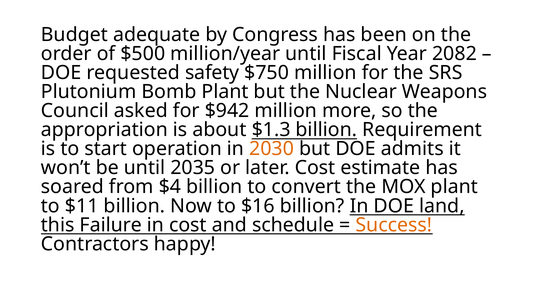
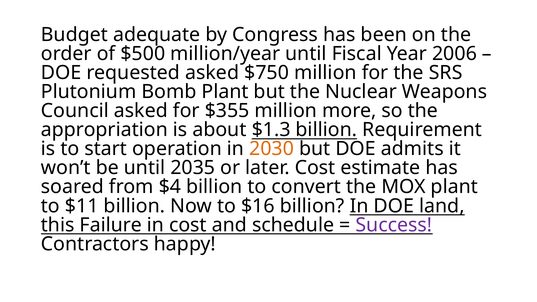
2082: 2082 -> 2006
requested safety: safety -> asked
$942: $942 -> $355
Success colour: orange -> purple
